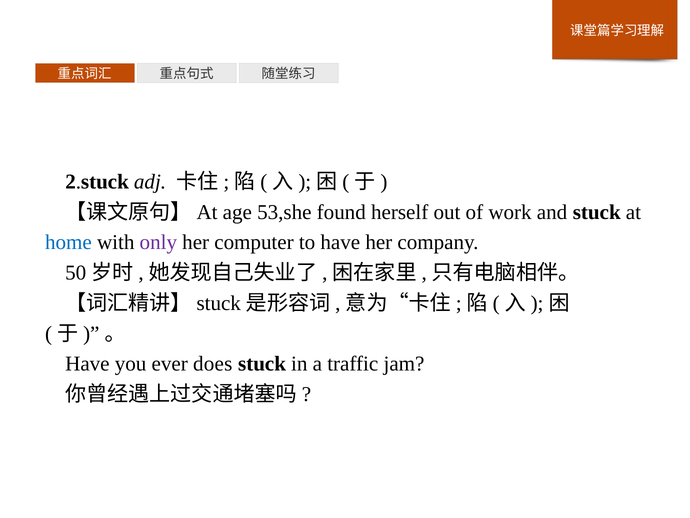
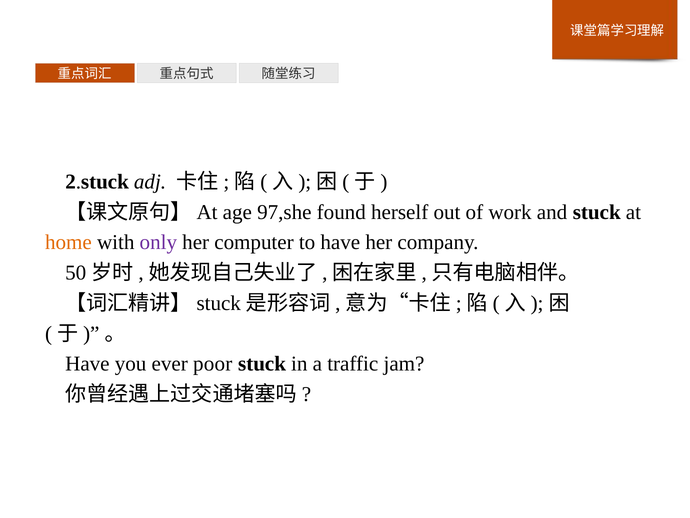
53,she: 53,she -> 97,she
home colour: blue -> orange
does: does -> poor
